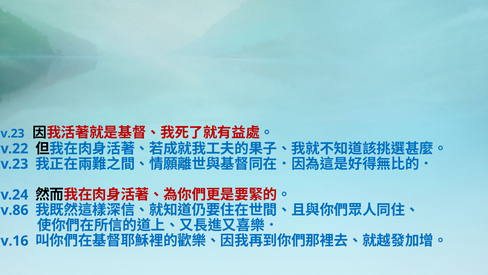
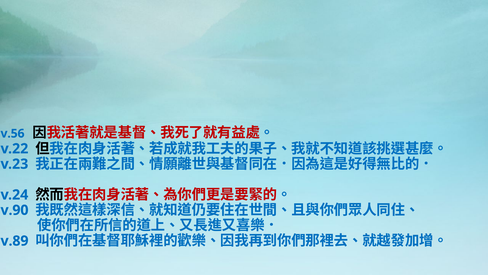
v.23 at (13, 133): v.23 -> v.56
v.86: v.86 -> v.90
v.16: v.16 -> v.89
